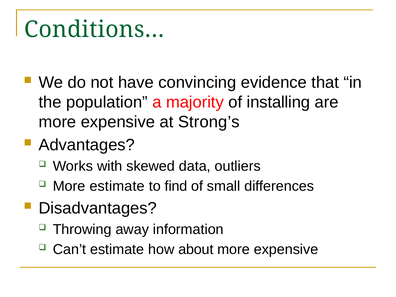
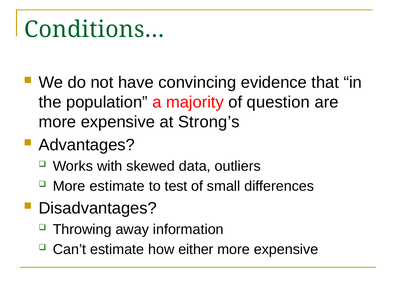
installing: installing -> question
find: find -> test
about: about -> either
